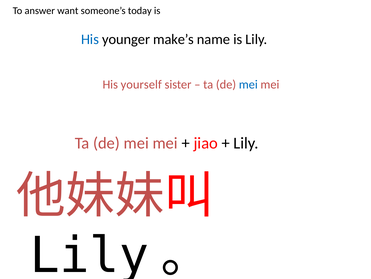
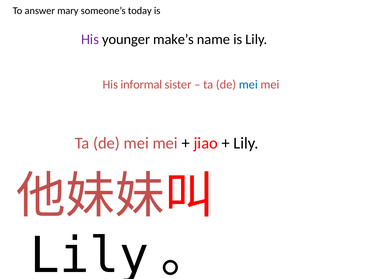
want: want -> mary
His at (90, 39) colour: blue -> purple
yourself: yourself -> informal
